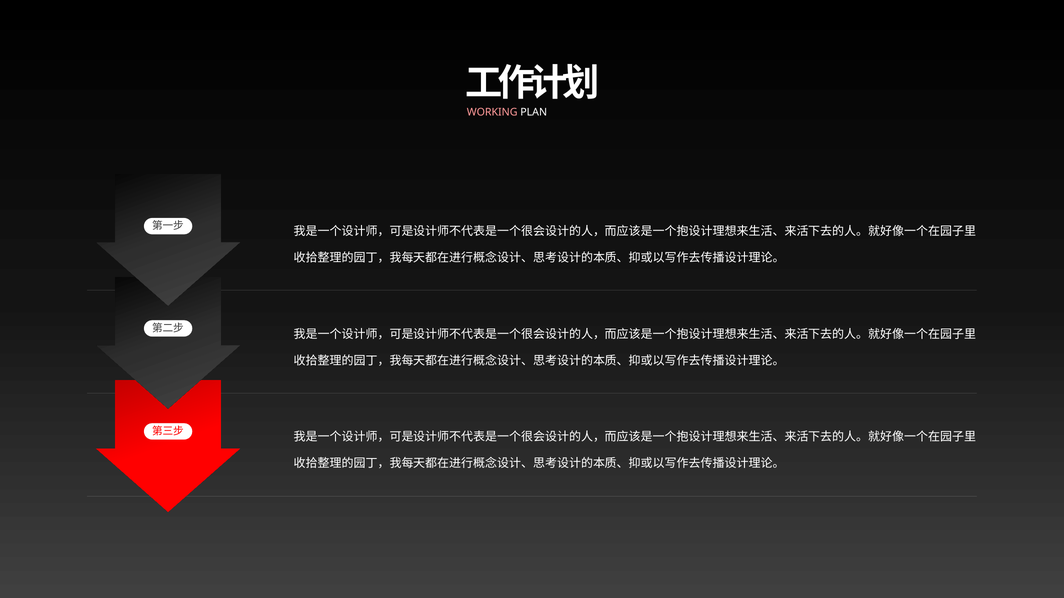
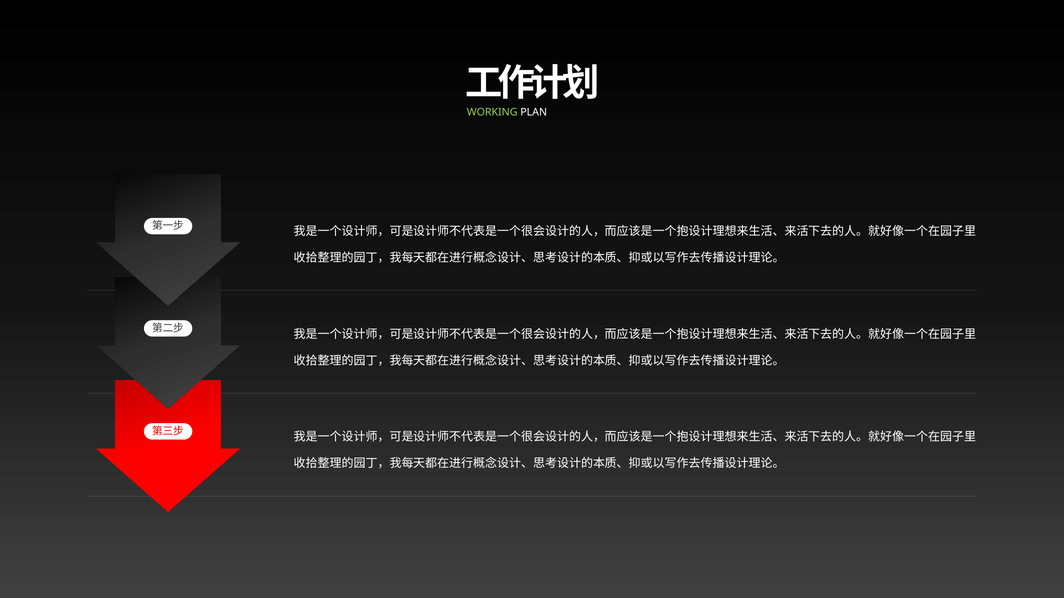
WORKING colour: pink -> light green
